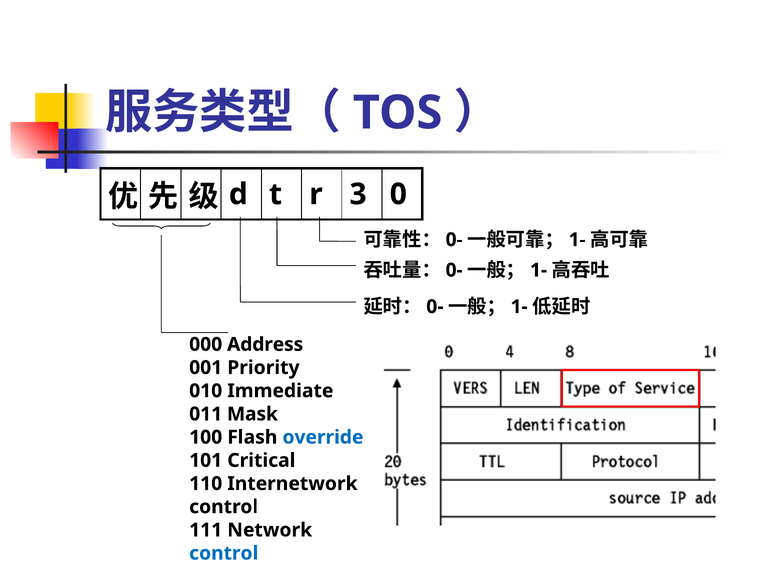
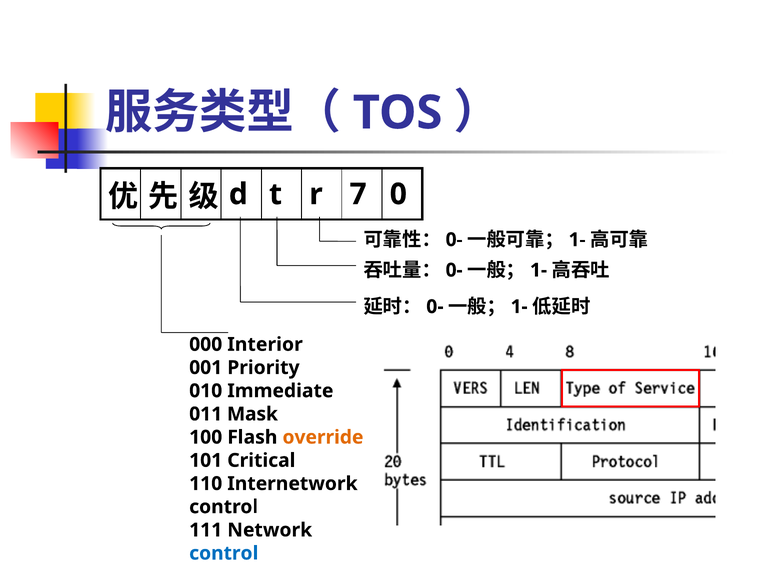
3: 3 -> 7
Address: Address -> Interior
override colour: blue -> orange
